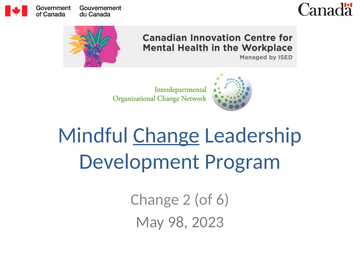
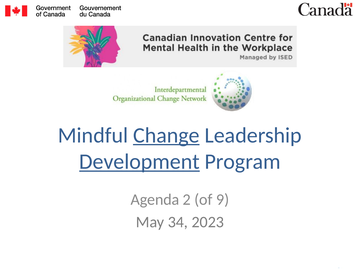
Development underline: none -> present
Change at (155, 200): Change -> Agenda
6: 6 -> 9
98: 98 -> 34
